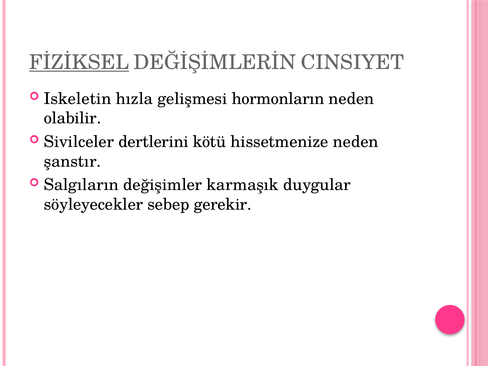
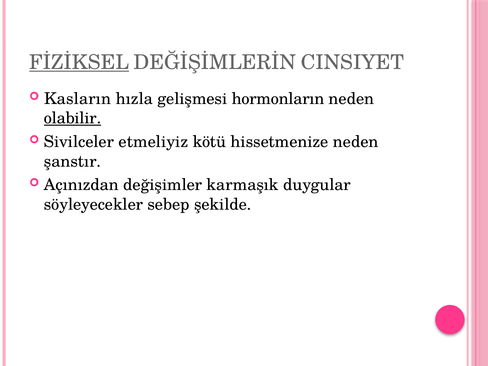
Iskeletin: Iskeletin -> Kasların
olabilir underline: none -> present
dertlerini: dertlerini -> etmeliyiz
Salgıların: Salgıların -> Açınızdan
gerekir: gerekir -> şekilde
